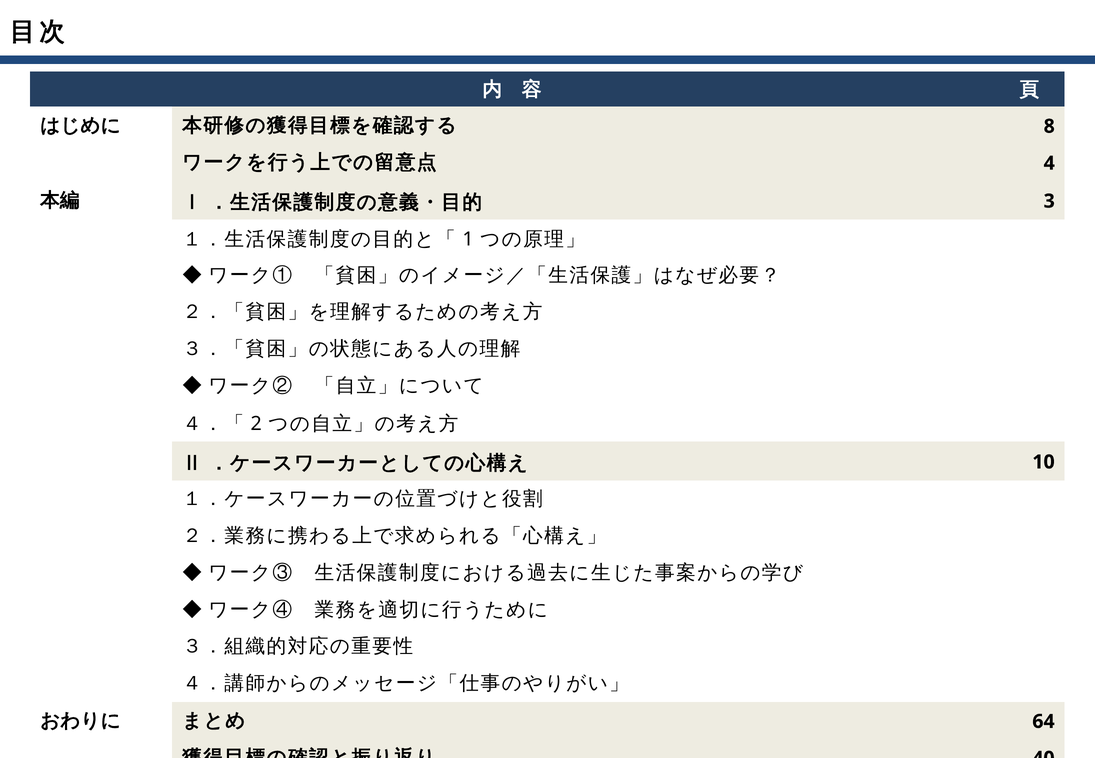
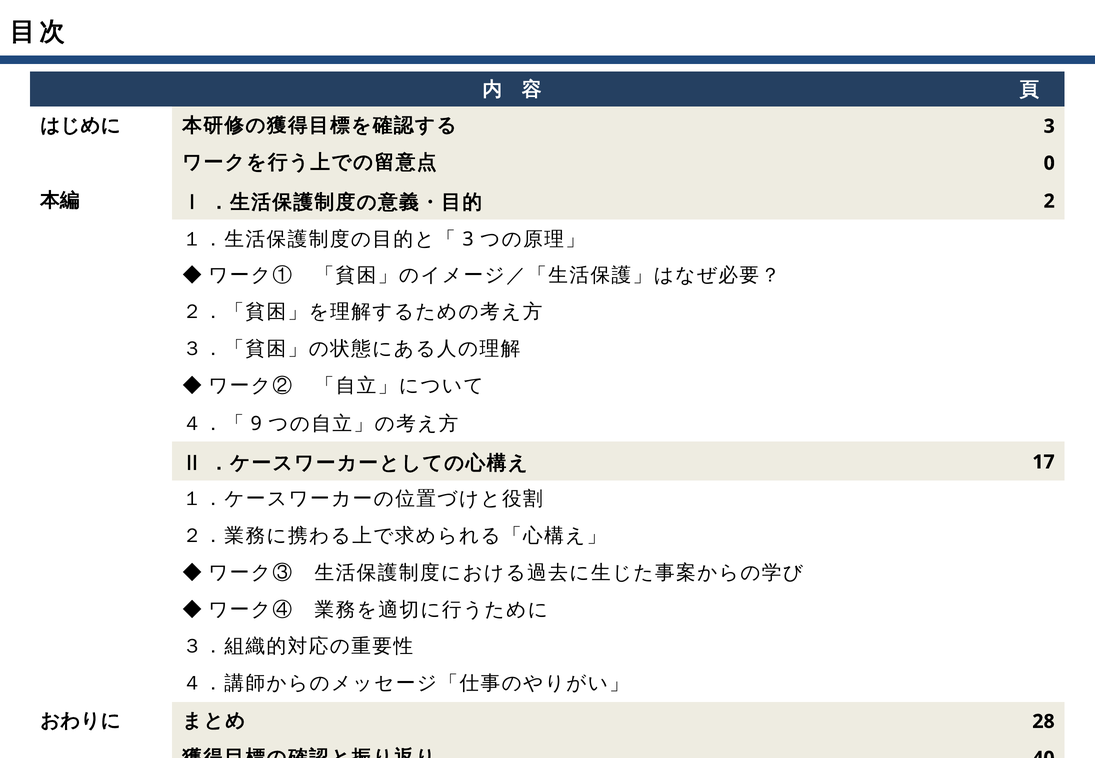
8 at (1049, 126): 8 -> 3
4: 4 -> 0
3: 3 -> 2
1 at (468, 239): 1 -> 3
2: 2 -> 9
10: 10 -> 17
64: 64 -> 28
